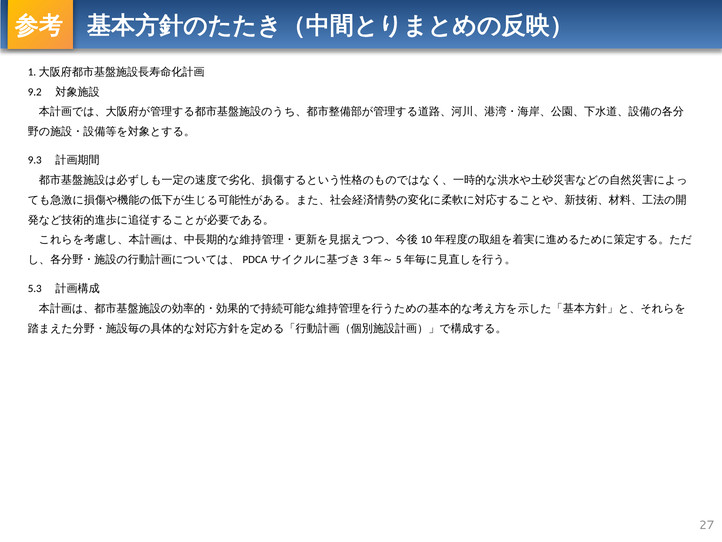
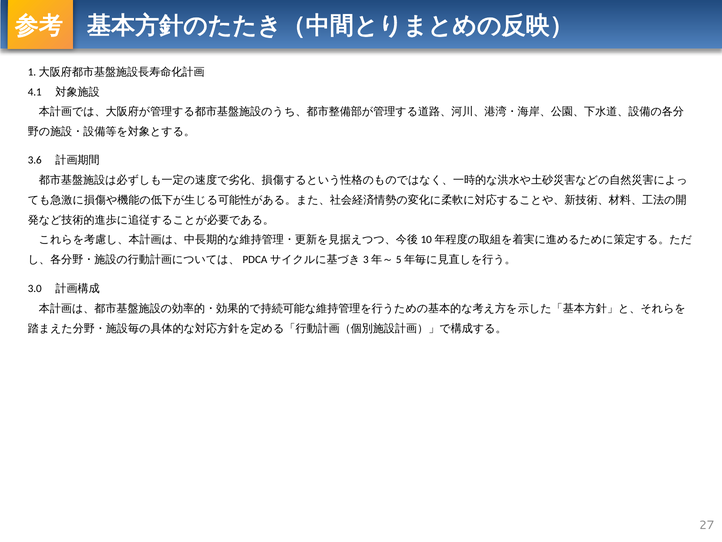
9.2: 9.2 -> 4.1
9.3: 9.3 -> 3.6
5.3: 5.3 -> 3.0
